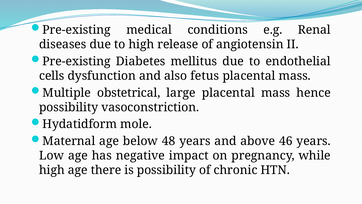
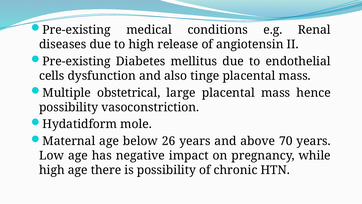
fetus: fetus -> tinge
48: 48 -> 26
46: 46 -> 70
